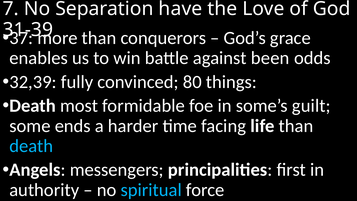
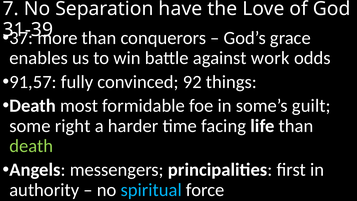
been: been -> work
32,39: 32,39 -> 91,57
80: 80 -> 92
ends: ends -> right
death at (31, 146) colour: light blue -> light green
